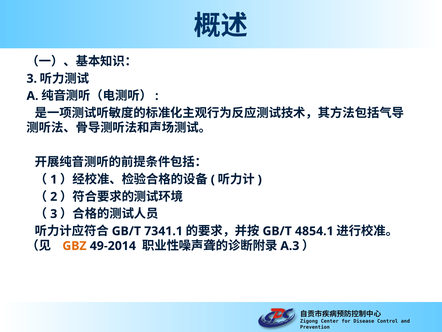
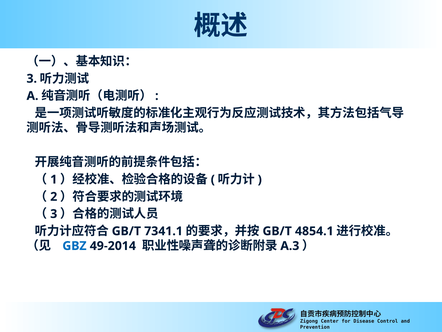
GBZ colour: orange -> blue
